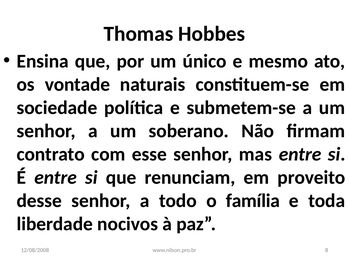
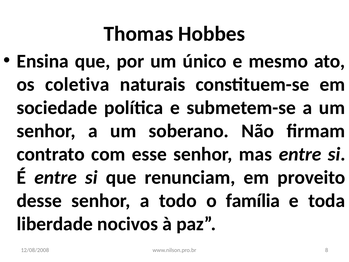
vontade: vontade -> coletiva
